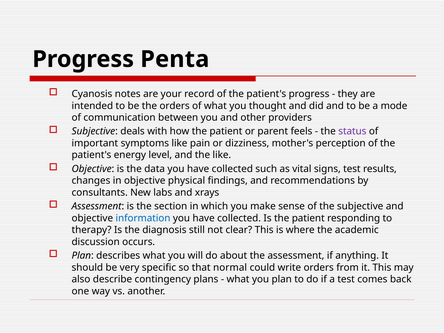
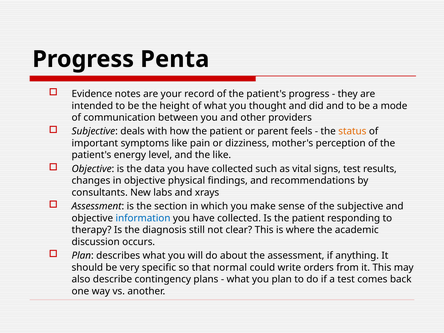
Cyanosis: Cyanosis -> Evidence
the orders: orders -> height
status colour: purple -> orange
